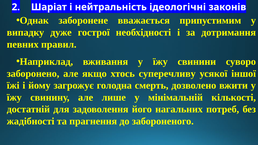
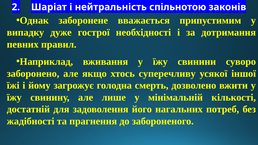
ідеологічні: ідеологічні -> спільнотою
